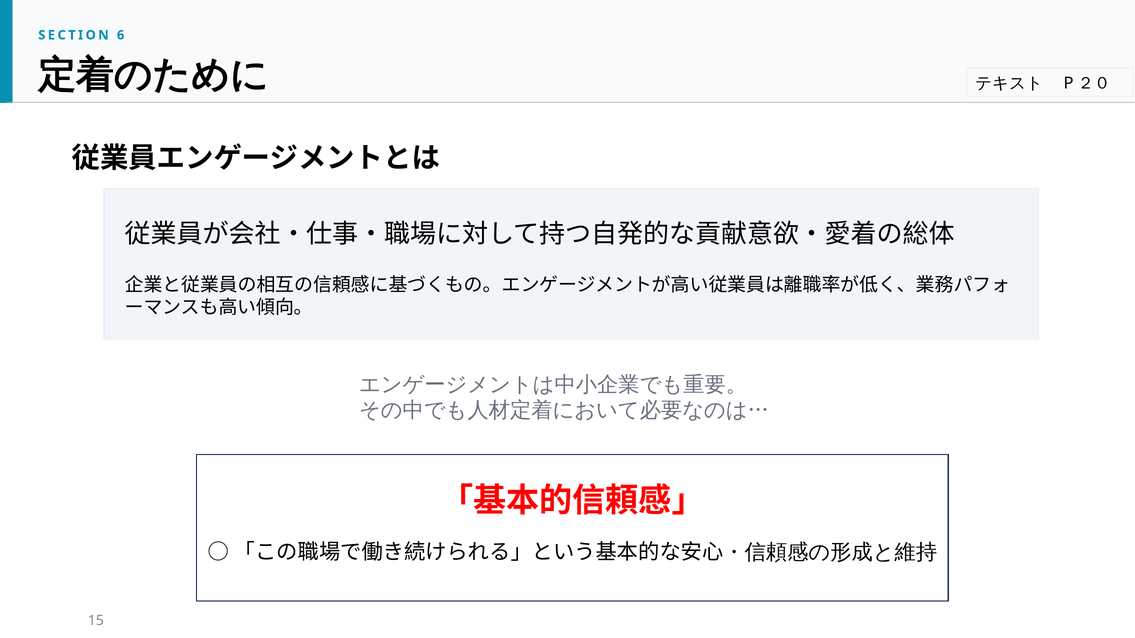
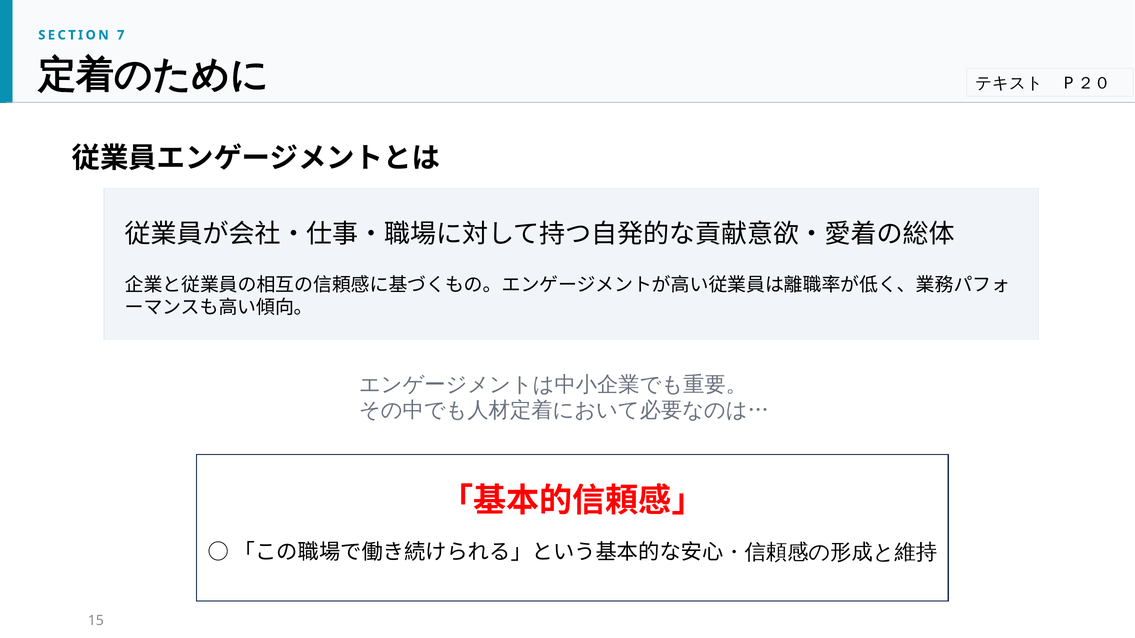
6: 6 -> 7
